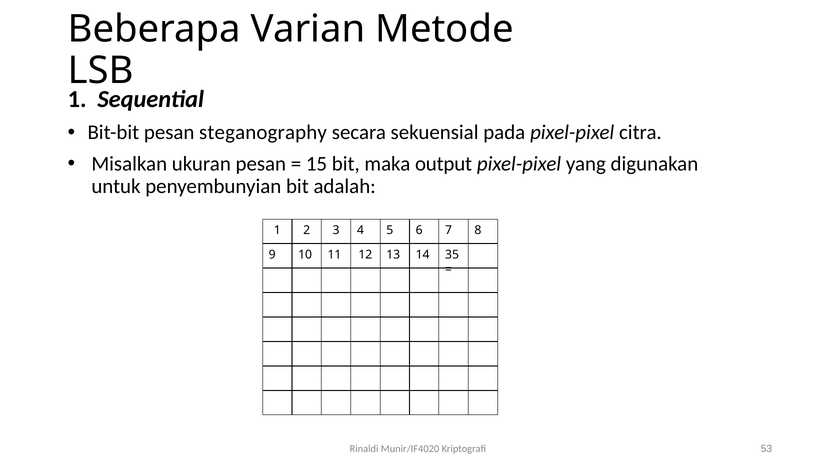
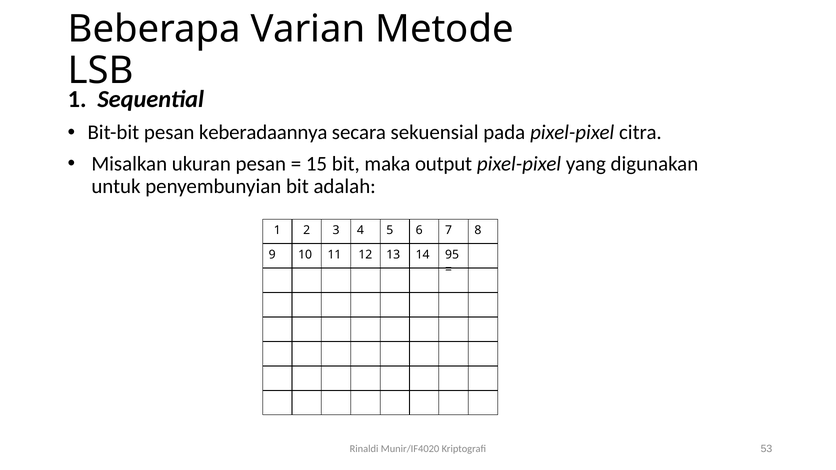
steganography: steganography -> keberadaannya
35: 35 -> 95
